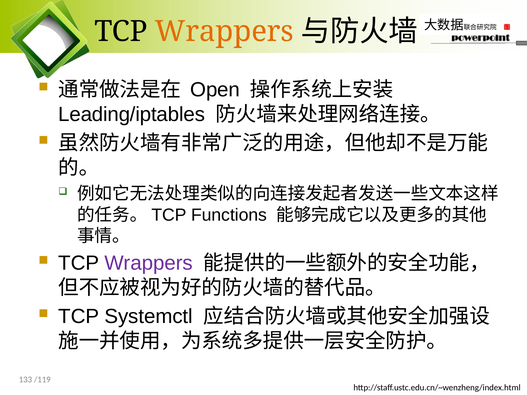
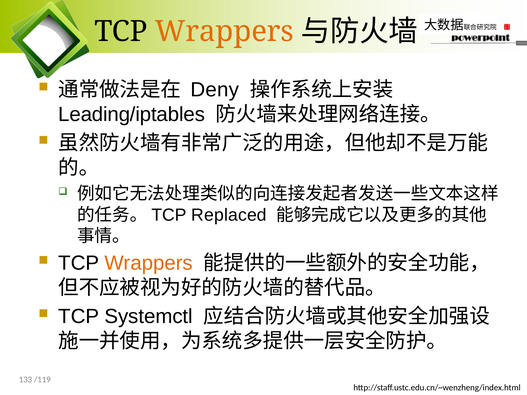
Open: Open -> Deny
Functions: Functions -> Replaced
Wrappers at (149, 263) colour: purple -> orange
